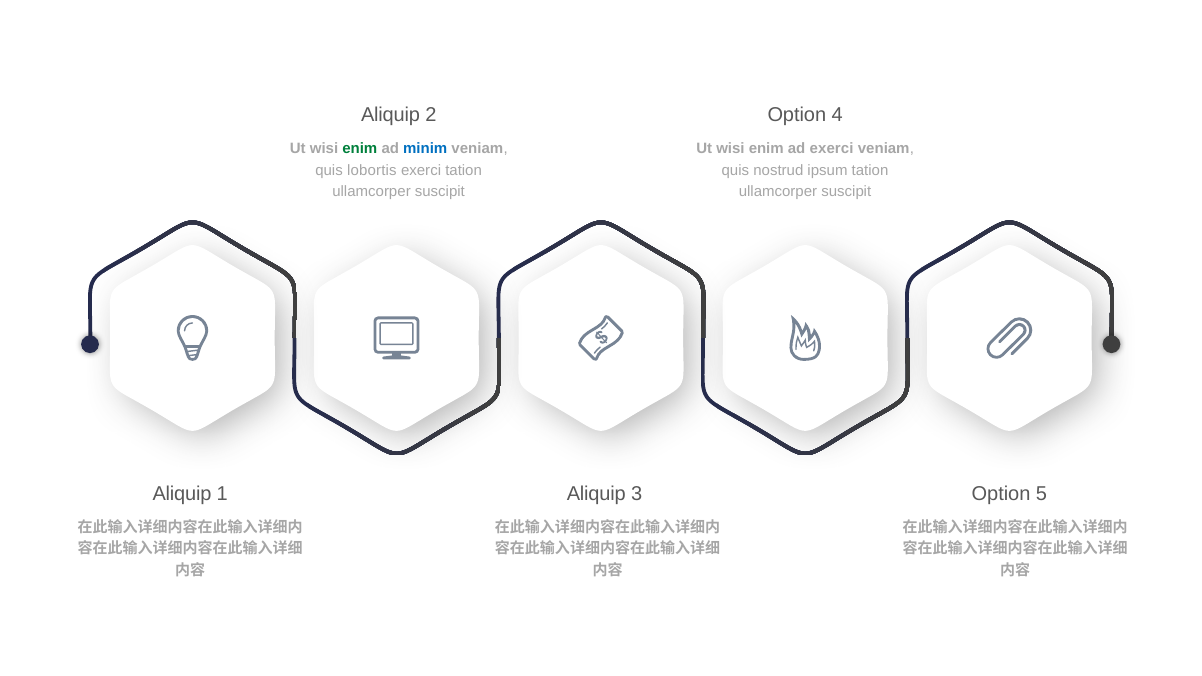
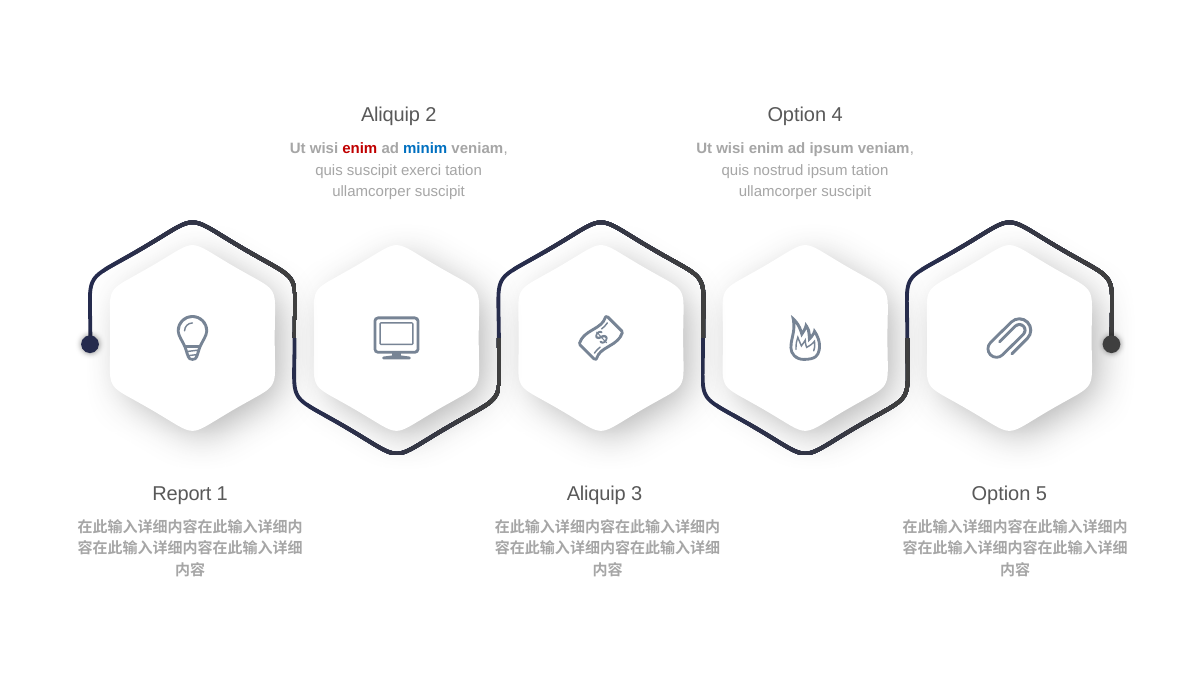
enim at (360, 149) colour: green -> red
ad exerci: exerci -> ipsum
quis lobortis: lobortis -> suscipit
Aliquip at (182, 494): Aliquip -> Report
